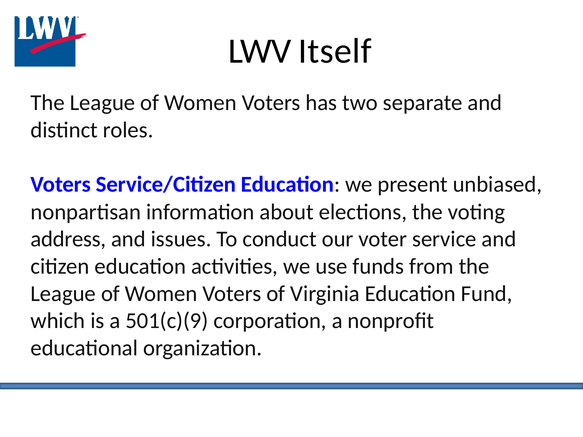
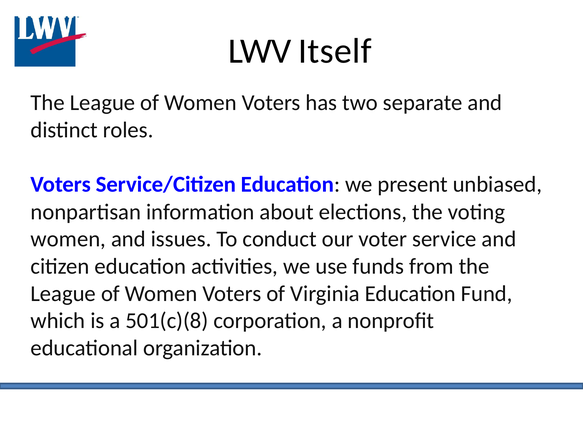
address at (68, 239): address -> women
501(c)(9: 501(c)(9 -> 501(c)(8
